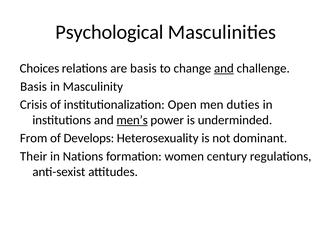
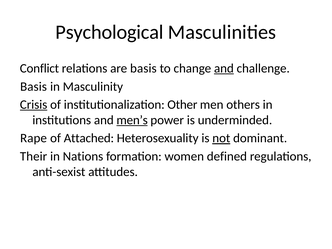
Choices: Choices -> Conflict
Crisis underline: none -> present
Open: Open -> Other
duties: duties -> others
From: From -> Rape
Develops: Develops -> Attached
not underline: none -> present
century: century -> defined
